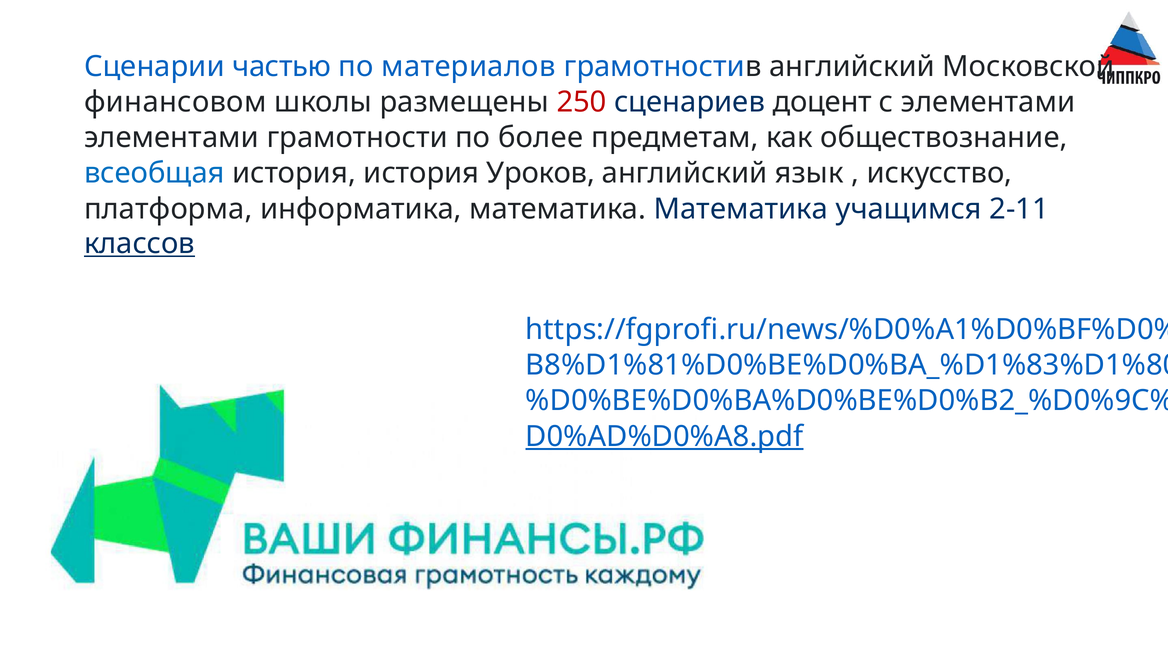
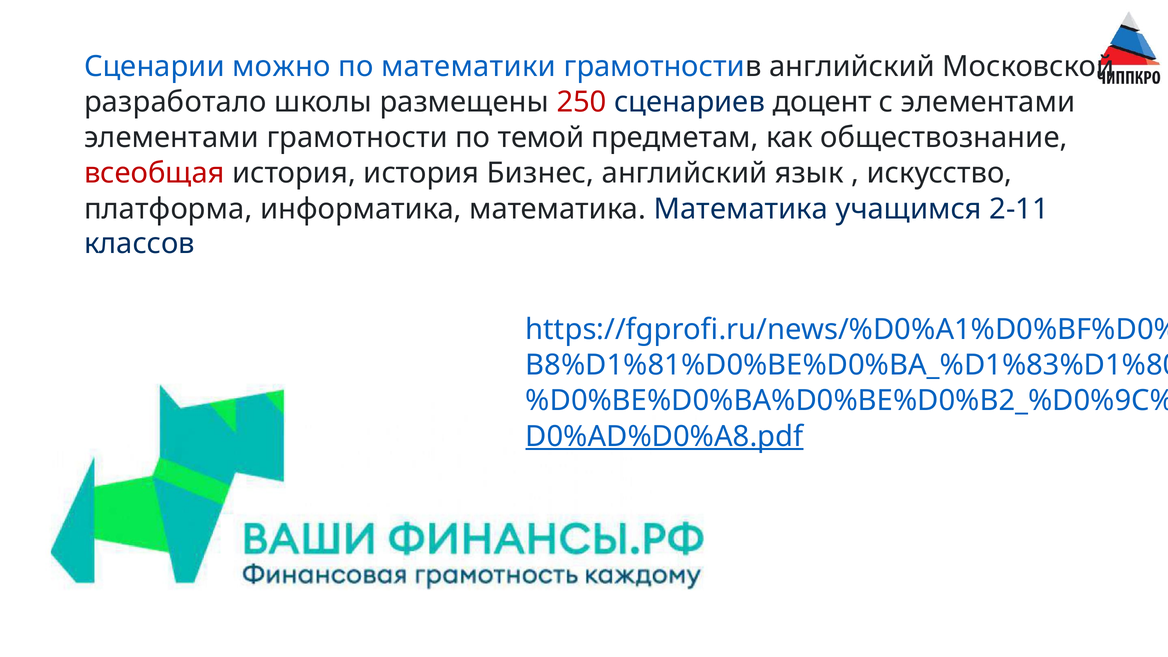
частью: частью -> можно
материалов: материалов -> математики
финансовом: финансовом -> разработало
более: более -> темой
всеобщая colour: blue -> red
Уроков: Уроков -> Бизнес
классов underline: present -> none
